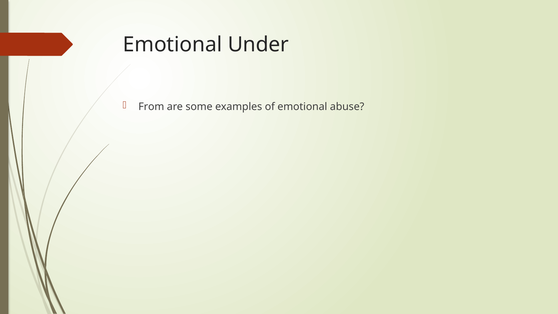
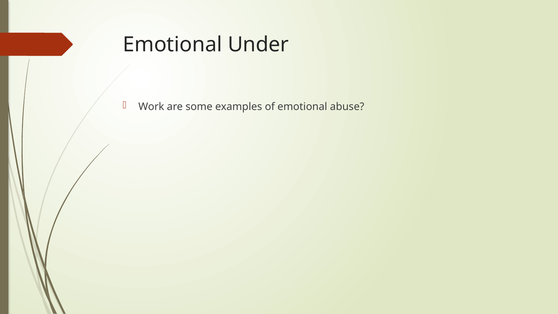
From: From -> Work
